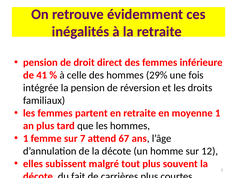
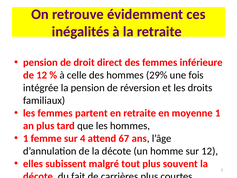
de 41: 41 -> 12
7: 7 -> 4
